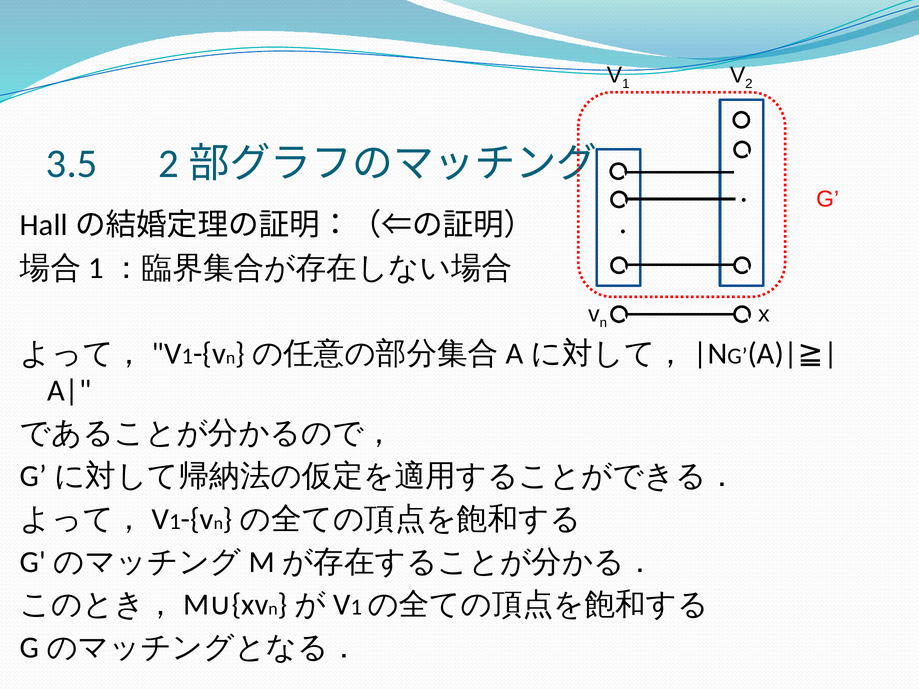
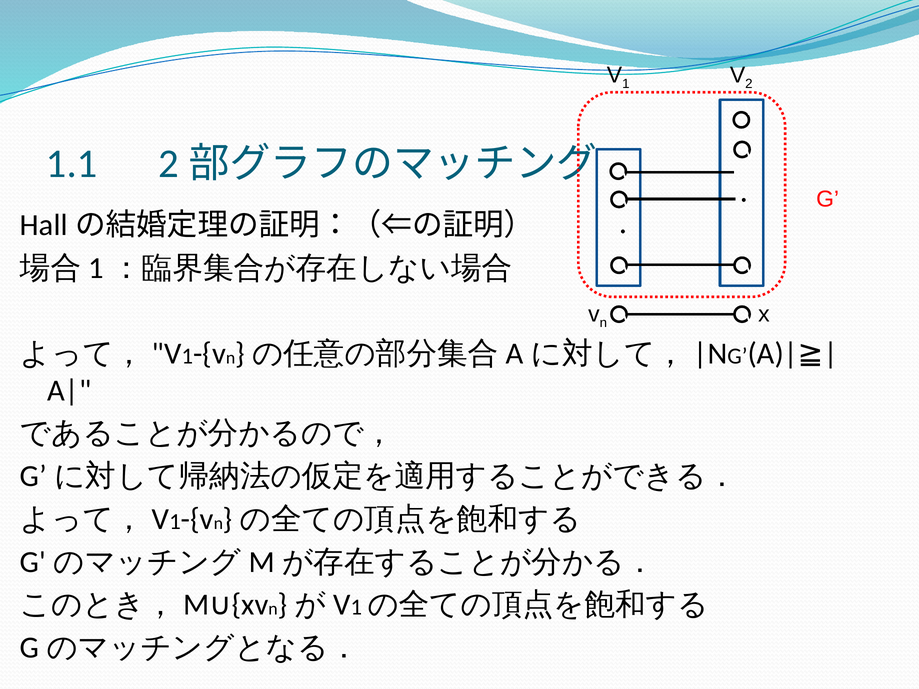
3.5: 3.5 -> 1.1
